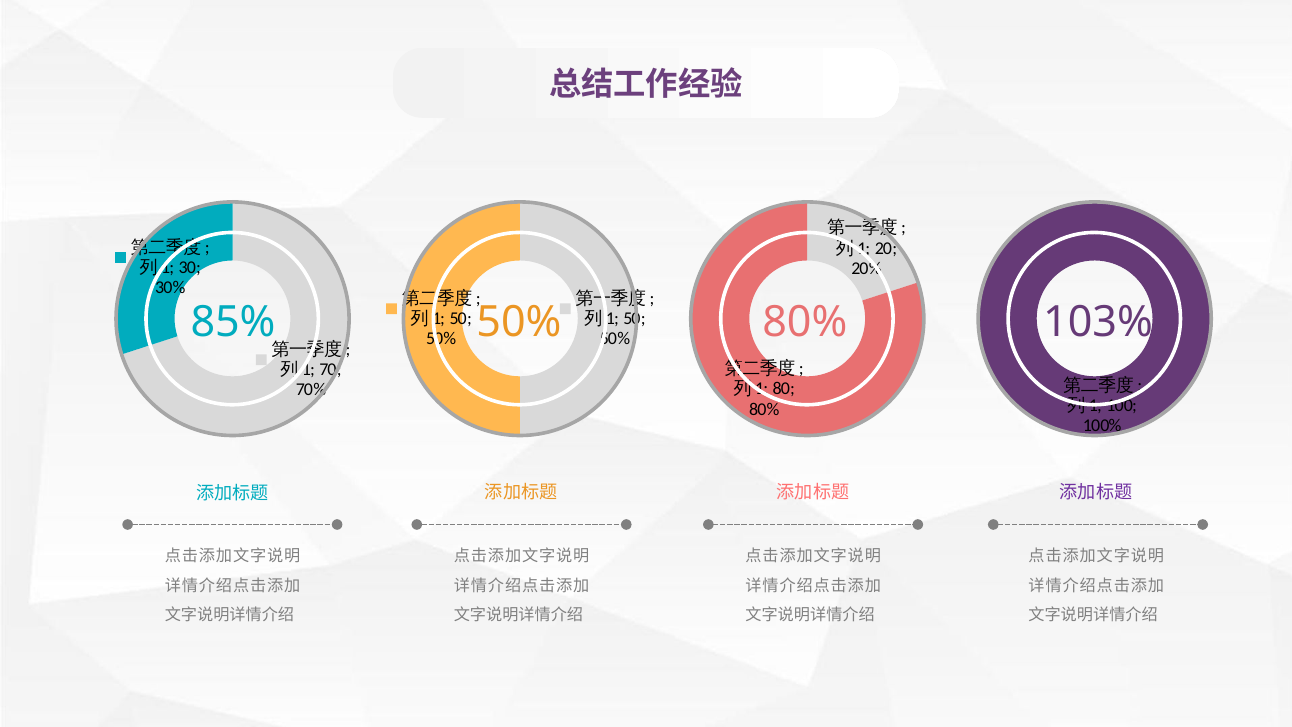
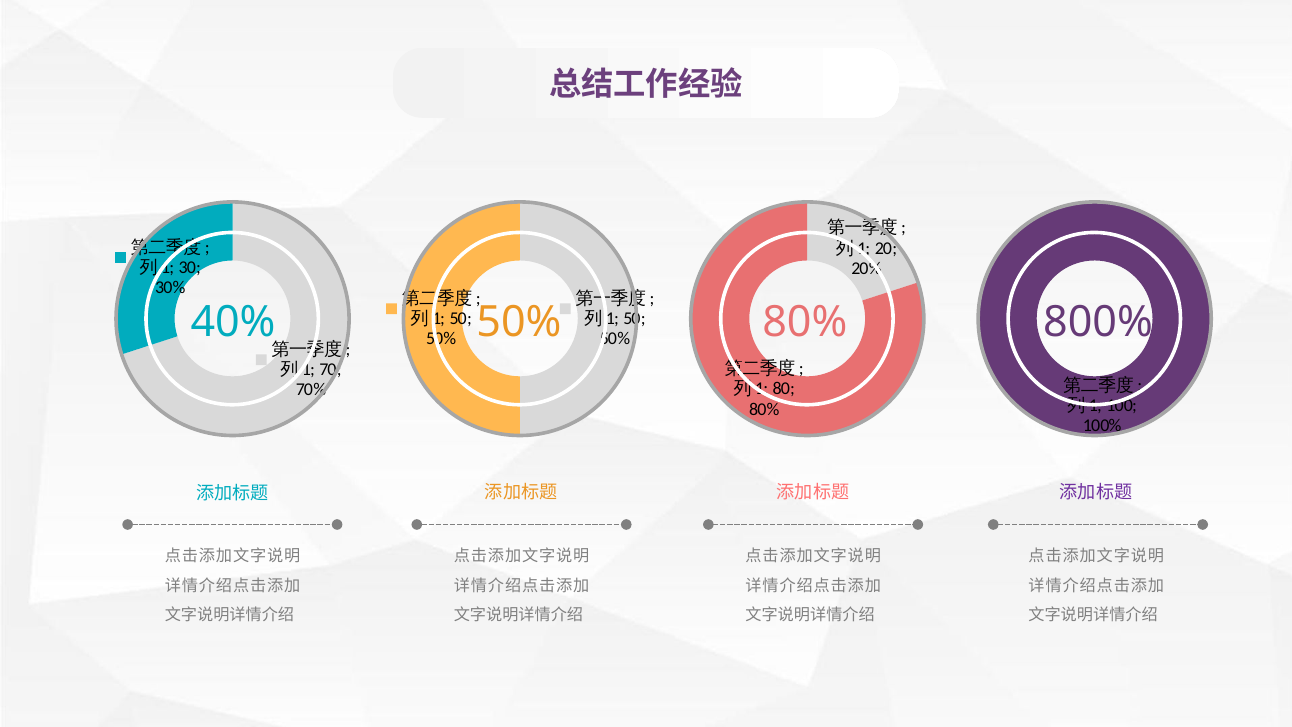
85%: 85% -> 40%
103%: 103% -> 800%
